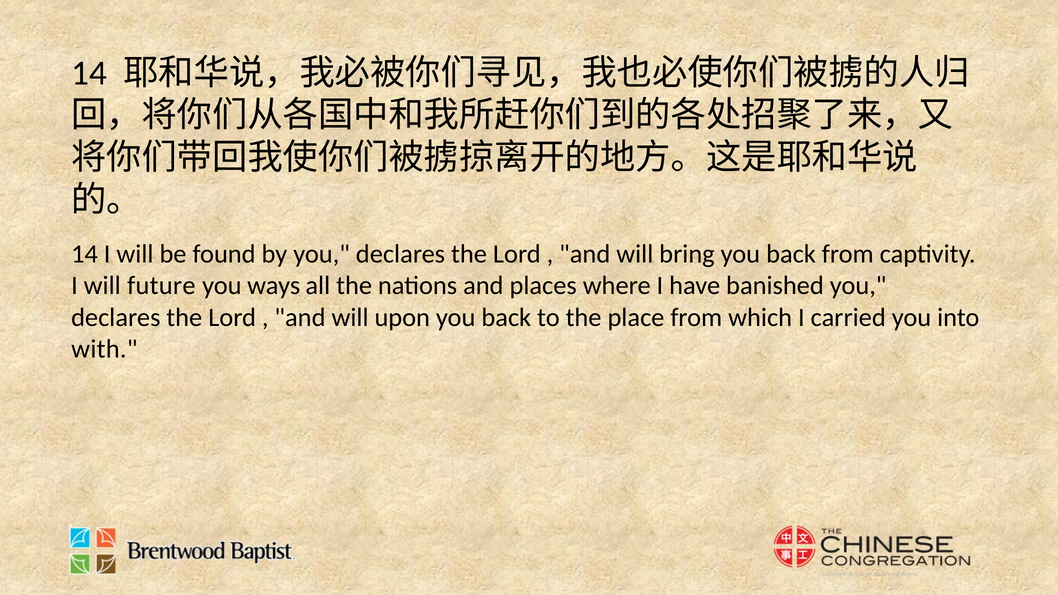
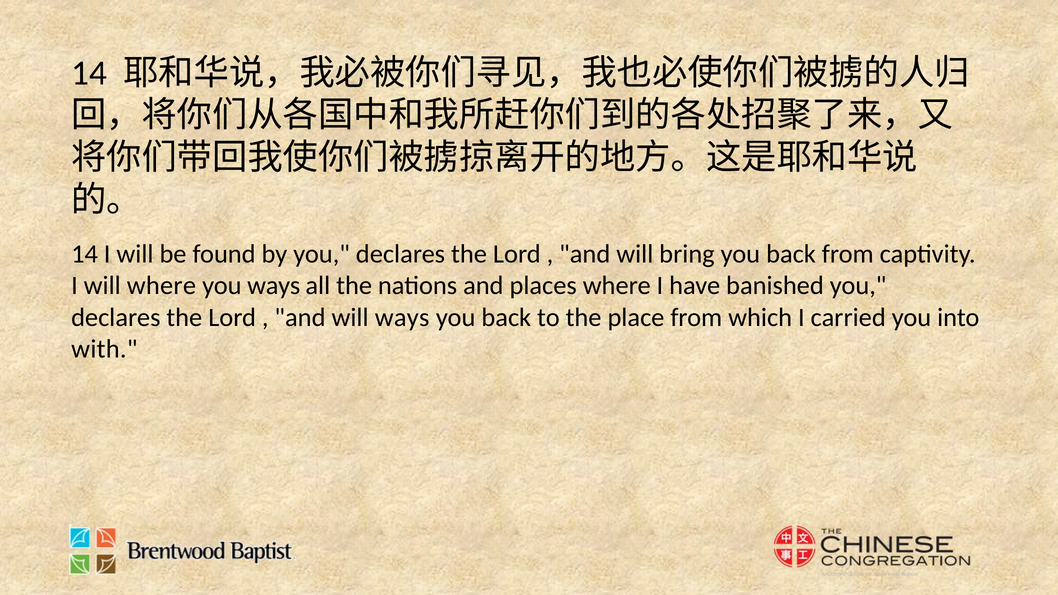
will future: future -> where
will upon: upon -> ways
